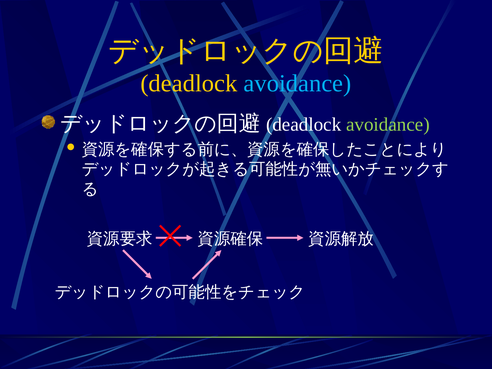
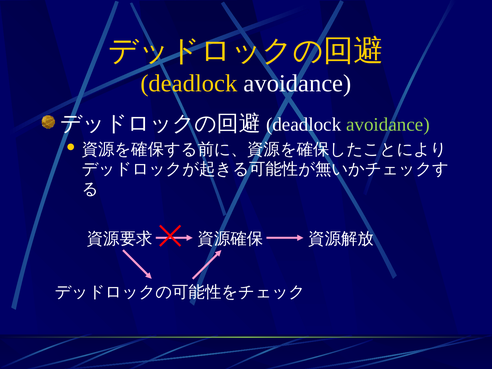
avoidance at (297, 83) colour: light blue -> white
